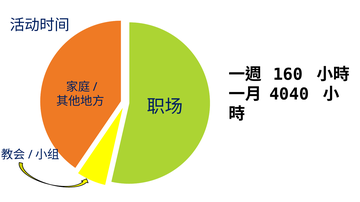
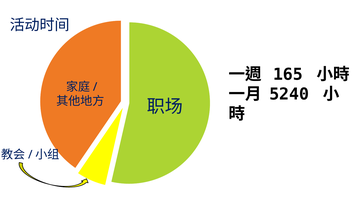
160: 160 -> 165
4040: 4040 -> 5240
